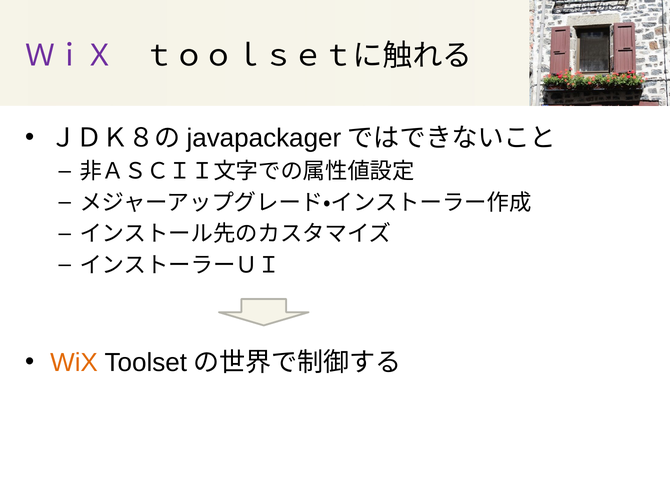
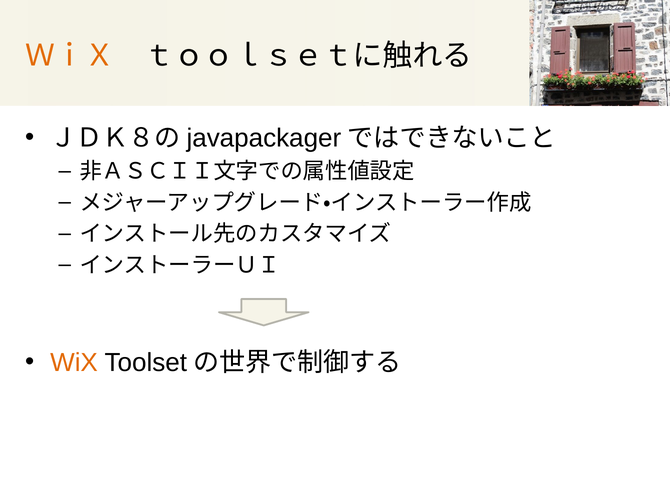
ＷｉＸ colour: purple -> orange
